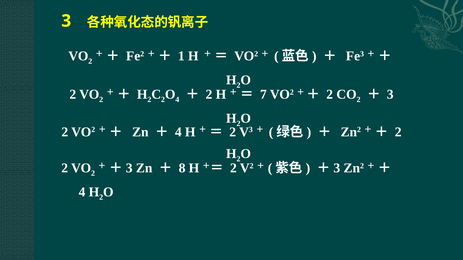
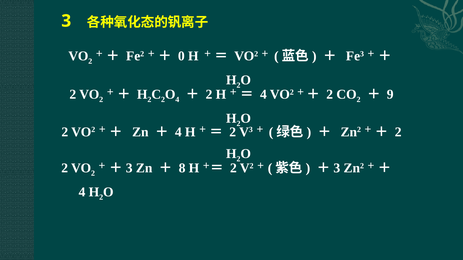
1: 1 -> 0
7 at (263, 95): 7 -> 4
3 at (390, 95): 3 -> 9
